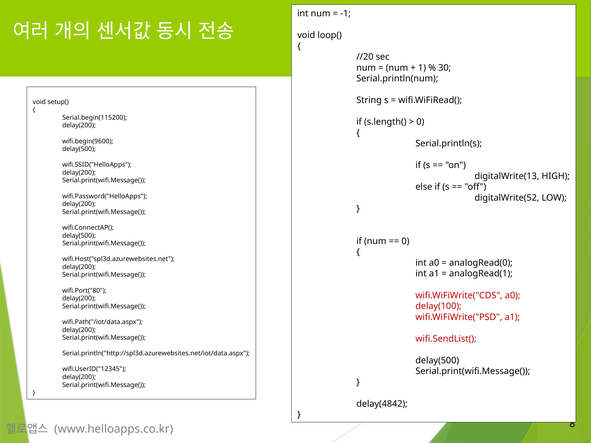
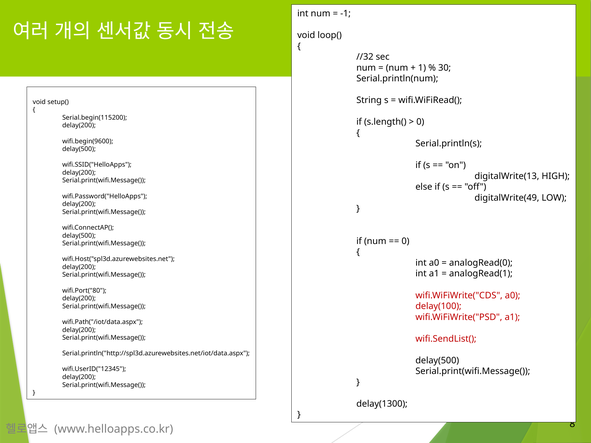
//20: //20 -> //32
digitalWrite(52: digitalWrite(52 -> digitalWrite(49
delay(4842: delay(4842 -> delay(1300
